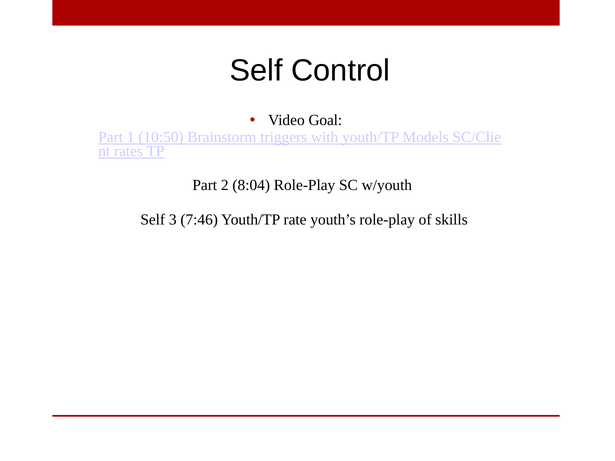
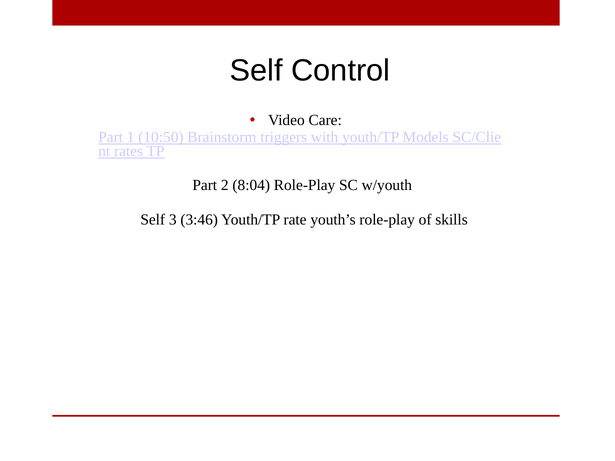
Goal: Goal -> Care
7:46: 7:46 -> 3:46
